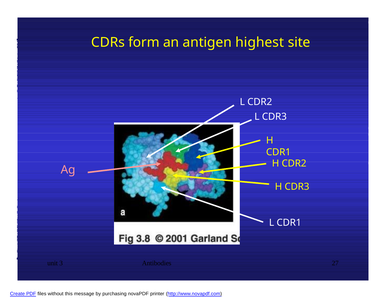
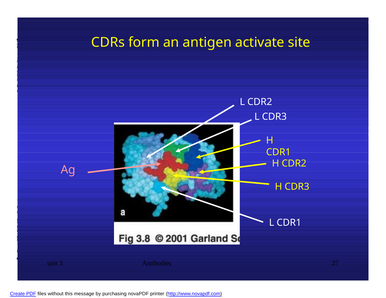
highest: highest -> activate
